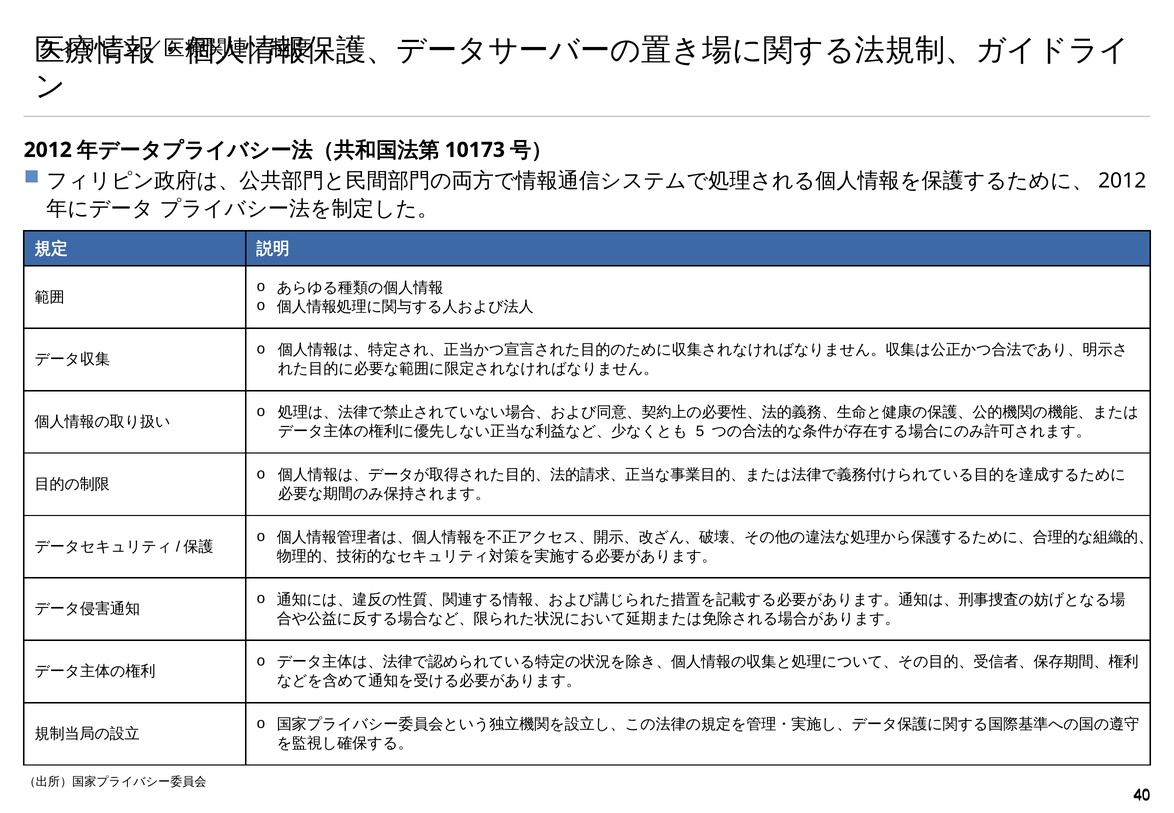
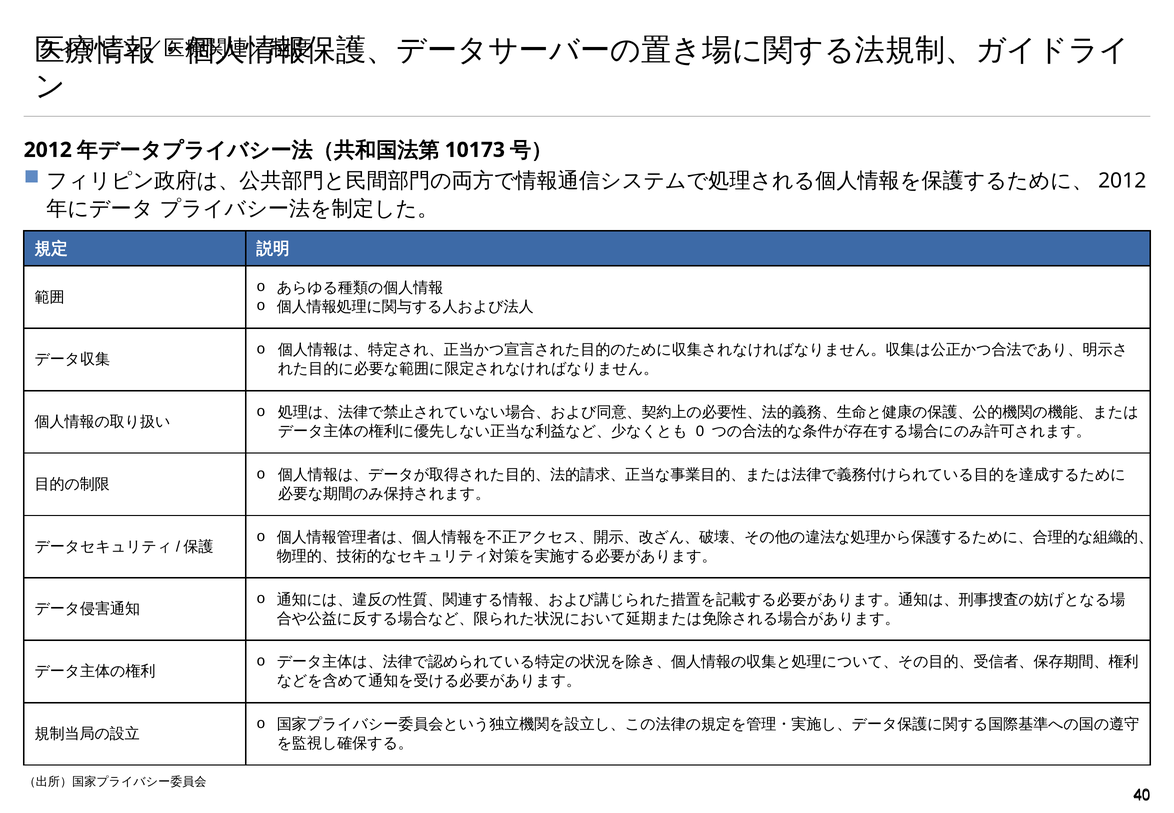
5: 5 -> 0
